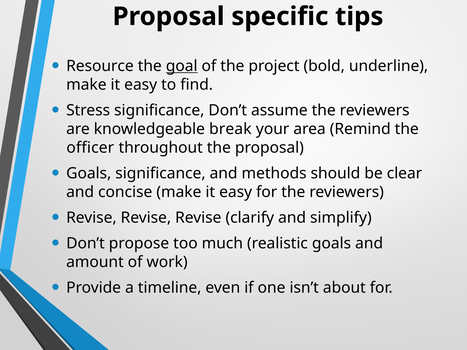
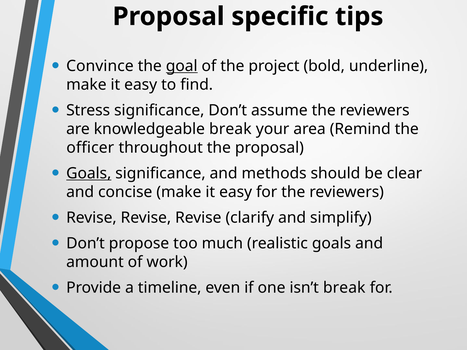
Resource: Resource -> Convince
Goals at (89, 173) underline: none -> present
isn’t about: about -> break
